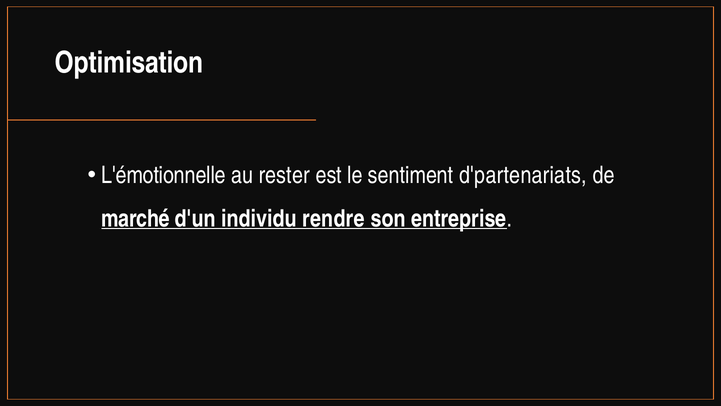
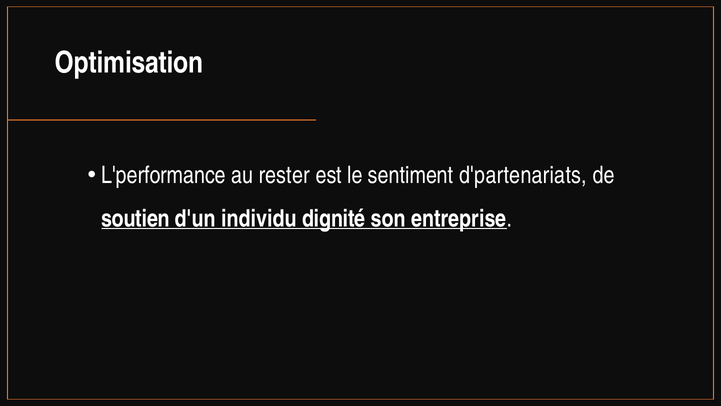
L'émotionnelle: L'émotionnelle -> L'performance
marché: marché -> soutien
rendre: rendre -> dignité
